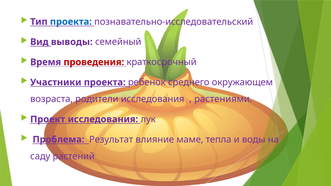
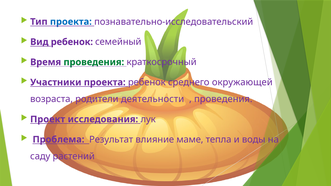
Вид выводы: выводы -> ребенок
проведения at (94, 62) colour: red -> green
окружающем: окружающем -> окружающей
родители исследования: исследования -> деятельности
растениями at (223, 99): растениями -> проведения
